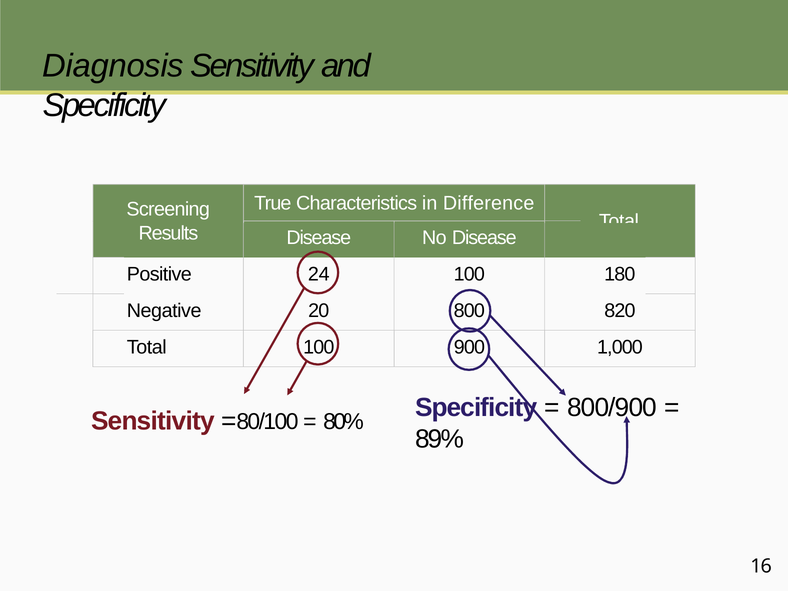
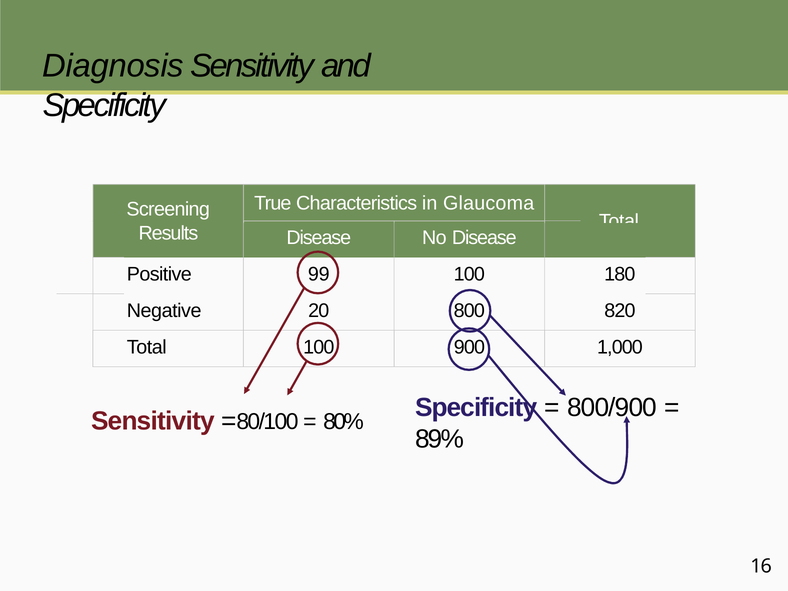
Difference: Difference -> Glaucoma
24: 24 -> 99
